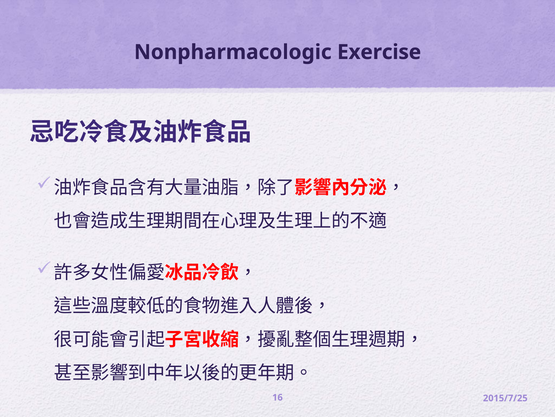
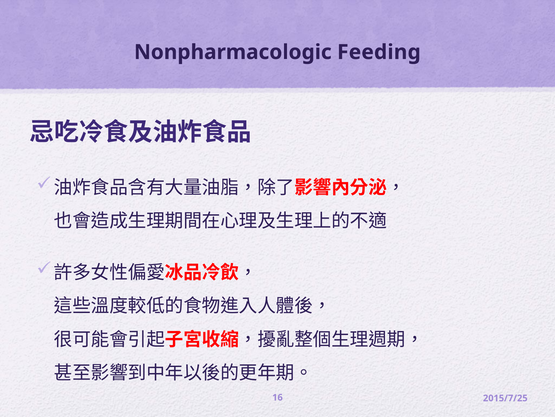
Exercise: Exercise -> Feeding
